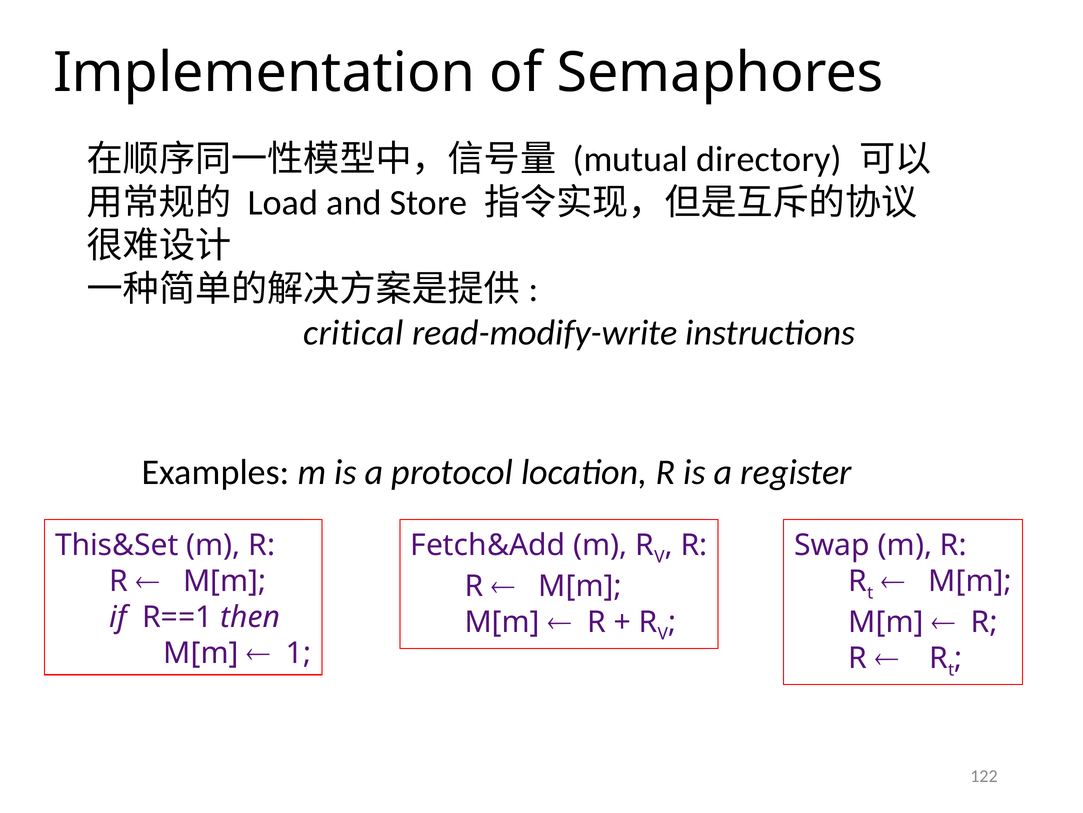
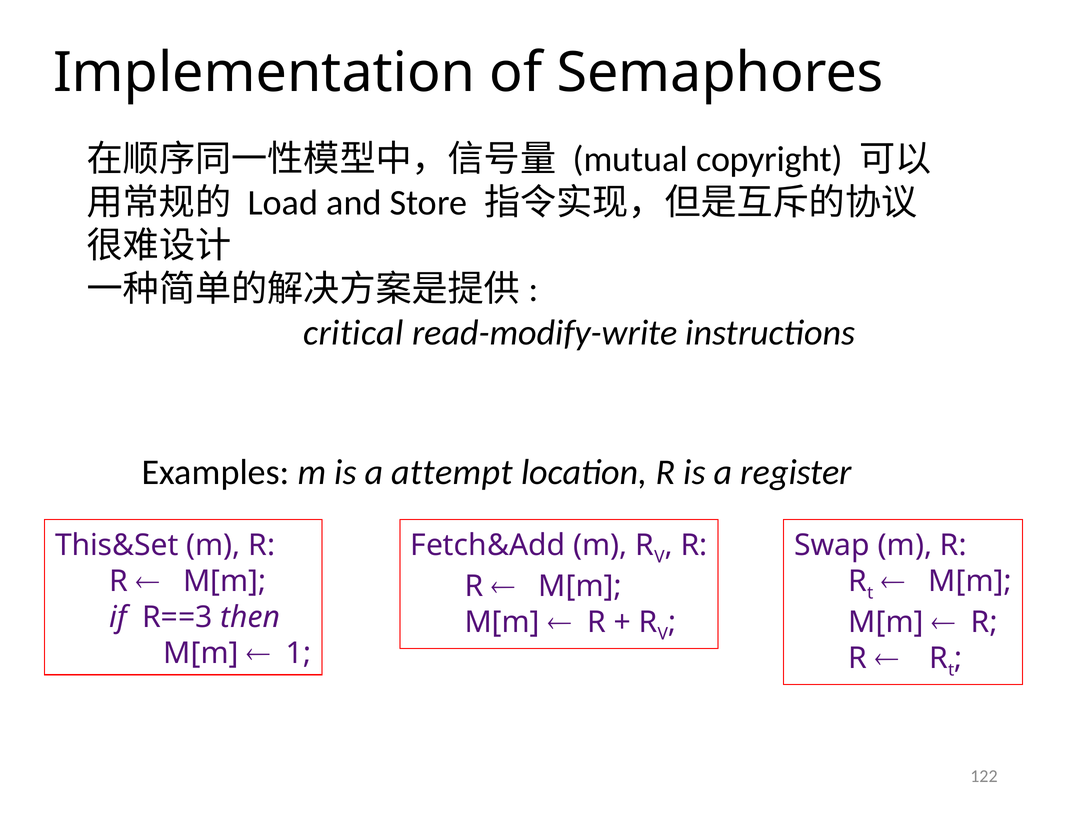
directory: directory -> copyright
protocol: protocol -> attempt
R==1: R==1 -> R==3
